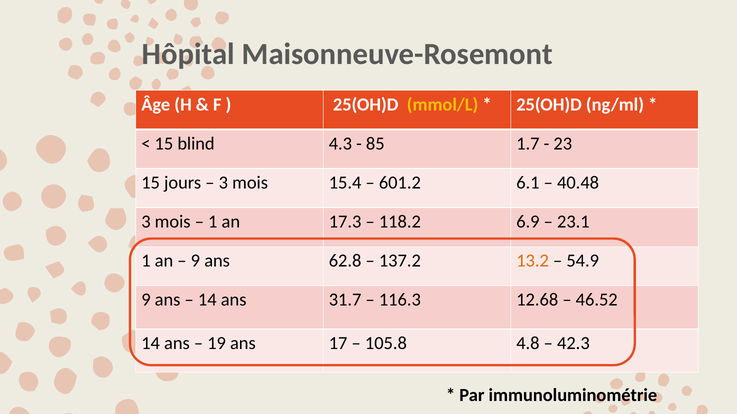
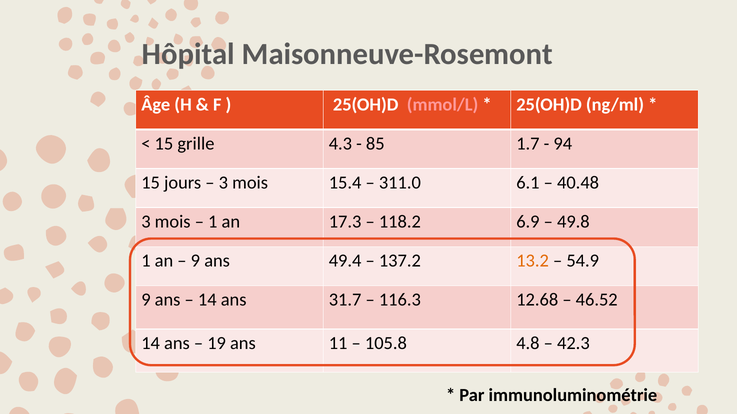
mmol/L colour: yellow -> pink
blind: blind -> grille
23: 23 -> 94
601.2: 601.2 -> 311.0
23.1: 23.1 -> 49.8
62.8: 62.8 -> 49.4
17: 17 -> 11
